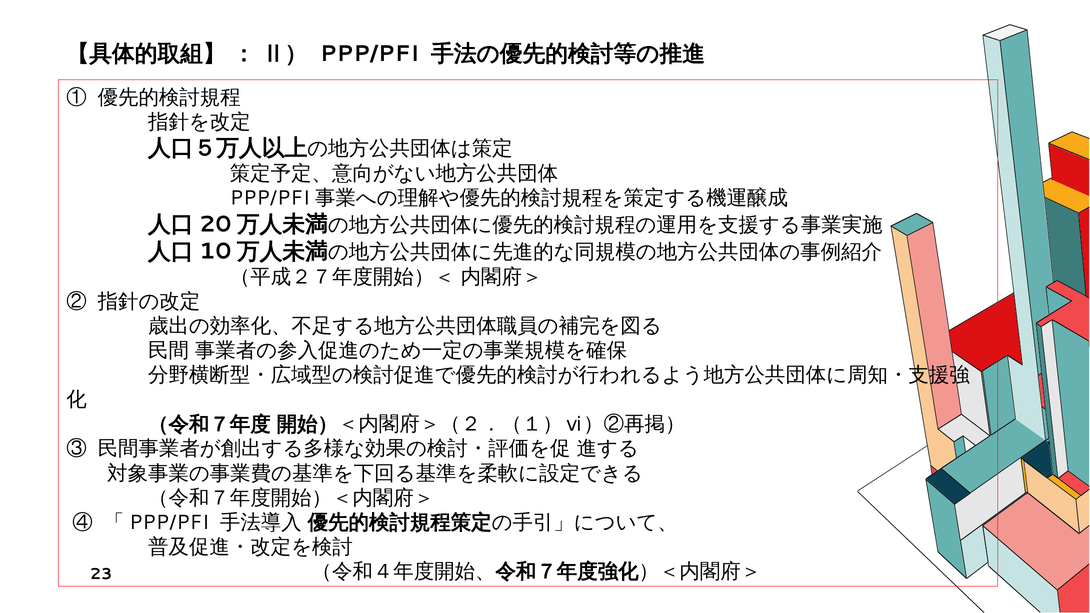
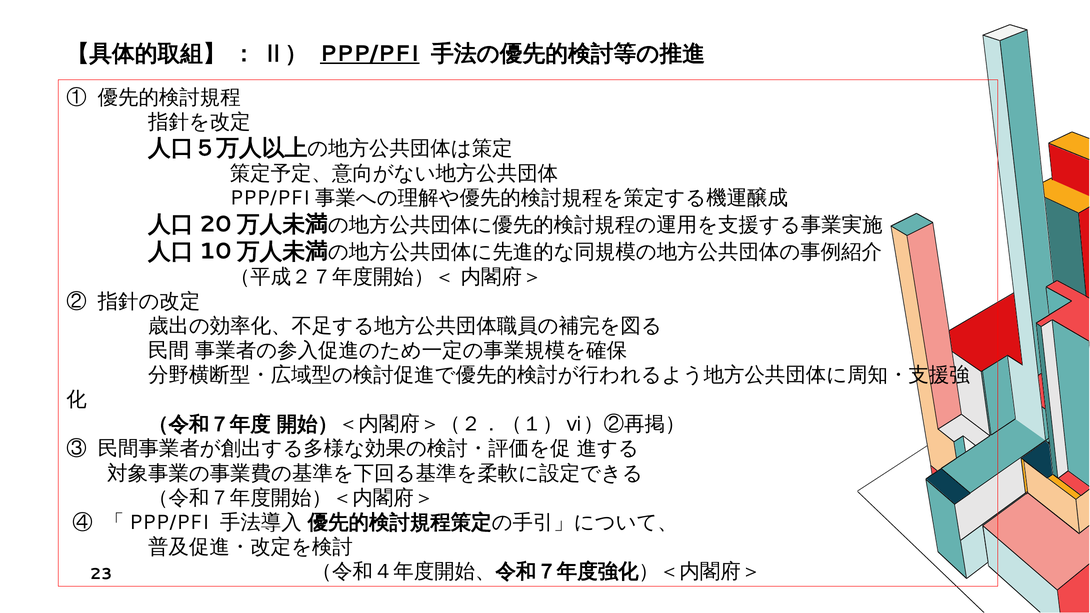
PPP/PFI underline: none -> present
